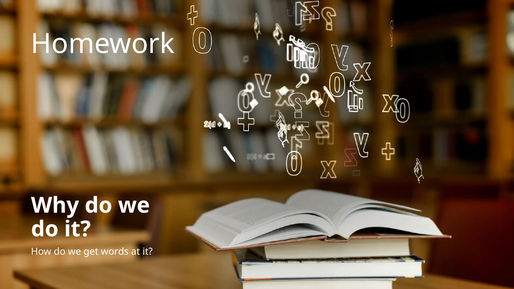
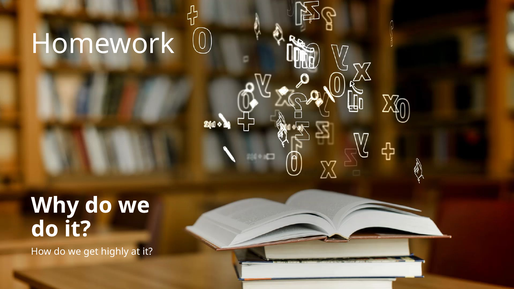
words: words -> highly
